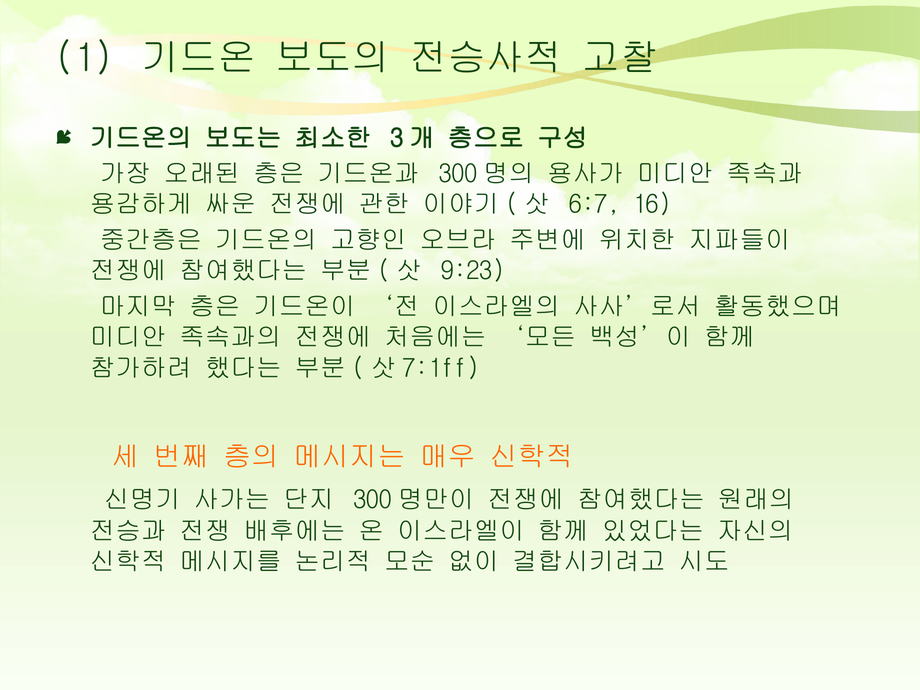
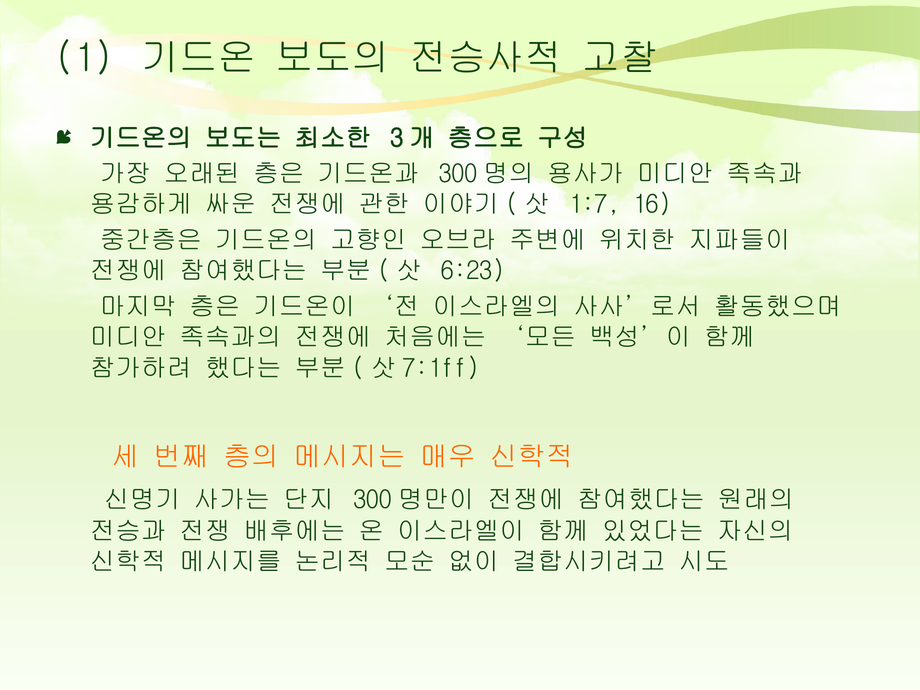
6:7: 6:7 -> 1:7
9:23: 9:23 -> 6:23
